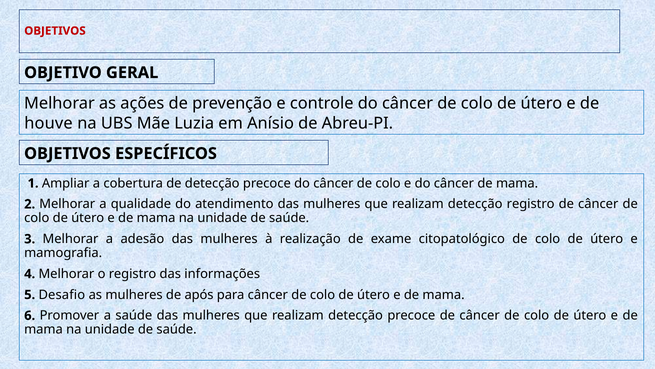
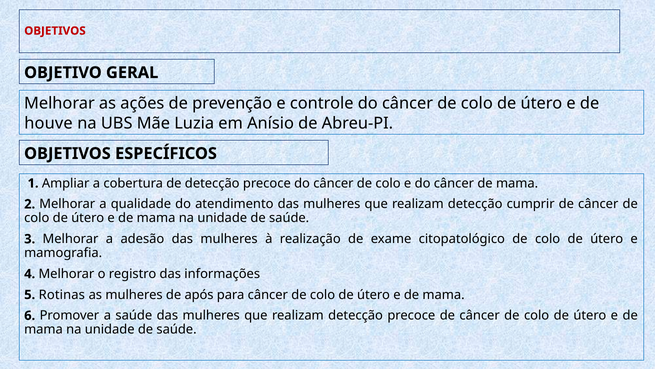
detecção registro: registro -> cumprir
Desafio: Desafio -> Rotinas
